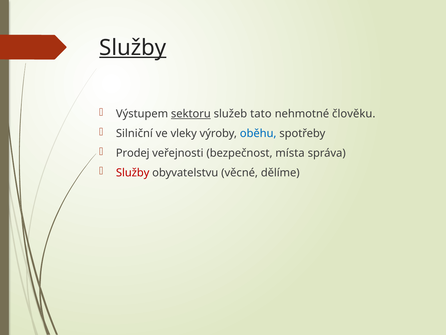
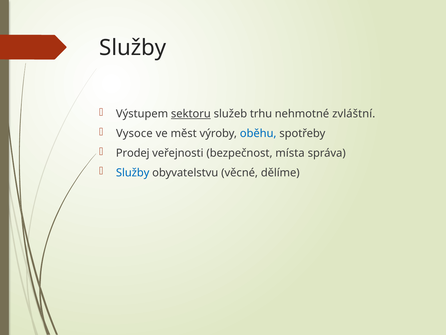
Služby at (133, 48) underline: present -> none
tato: tato -> trhu
člověku: člověku -> zvláštní
Silniční: Silniční -> Vysoce
vleky: vleky -> měst
Služby at (133, 173) colour: red -> blue
